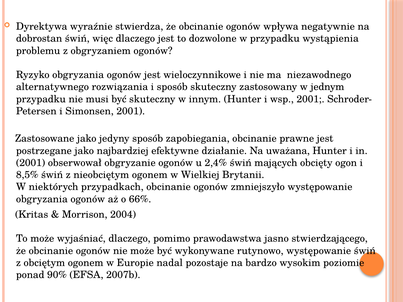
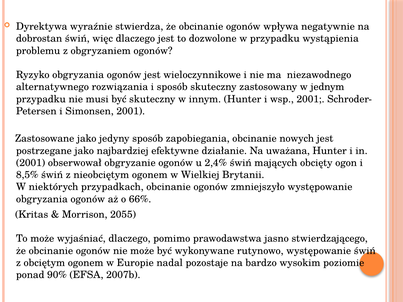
prawne: prawne -> nowych
2004: 2004 -> 2055
